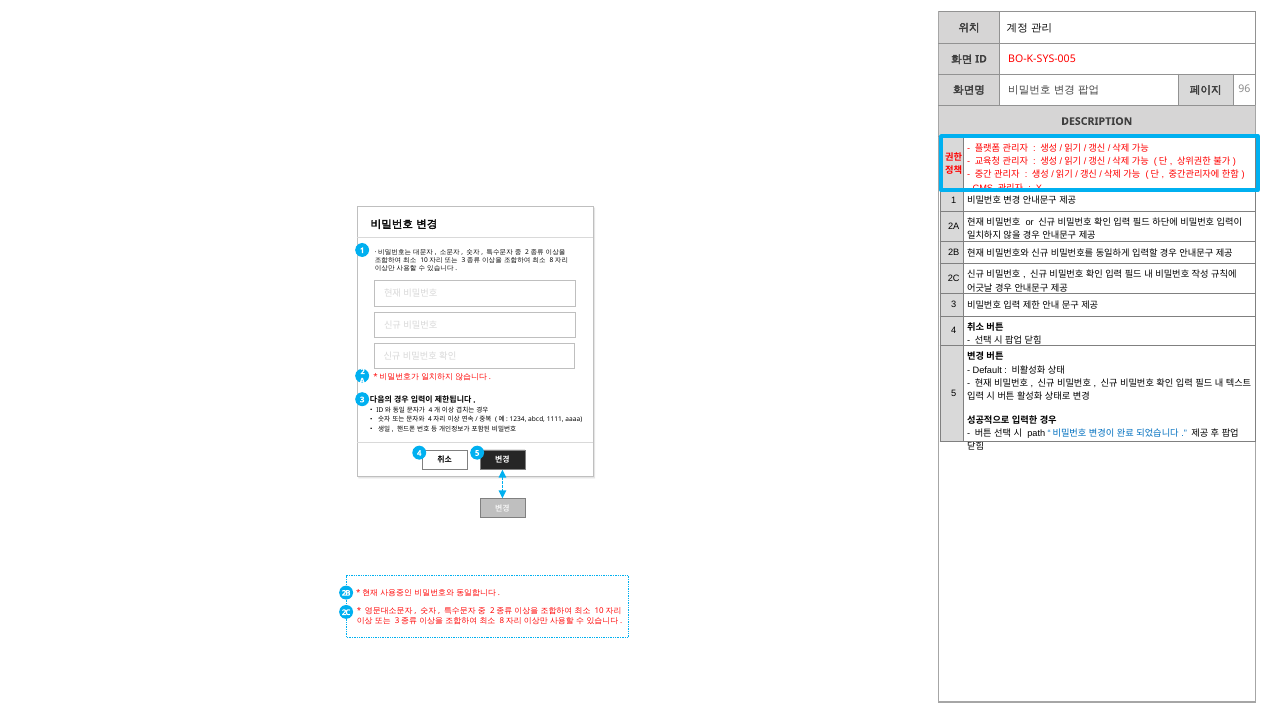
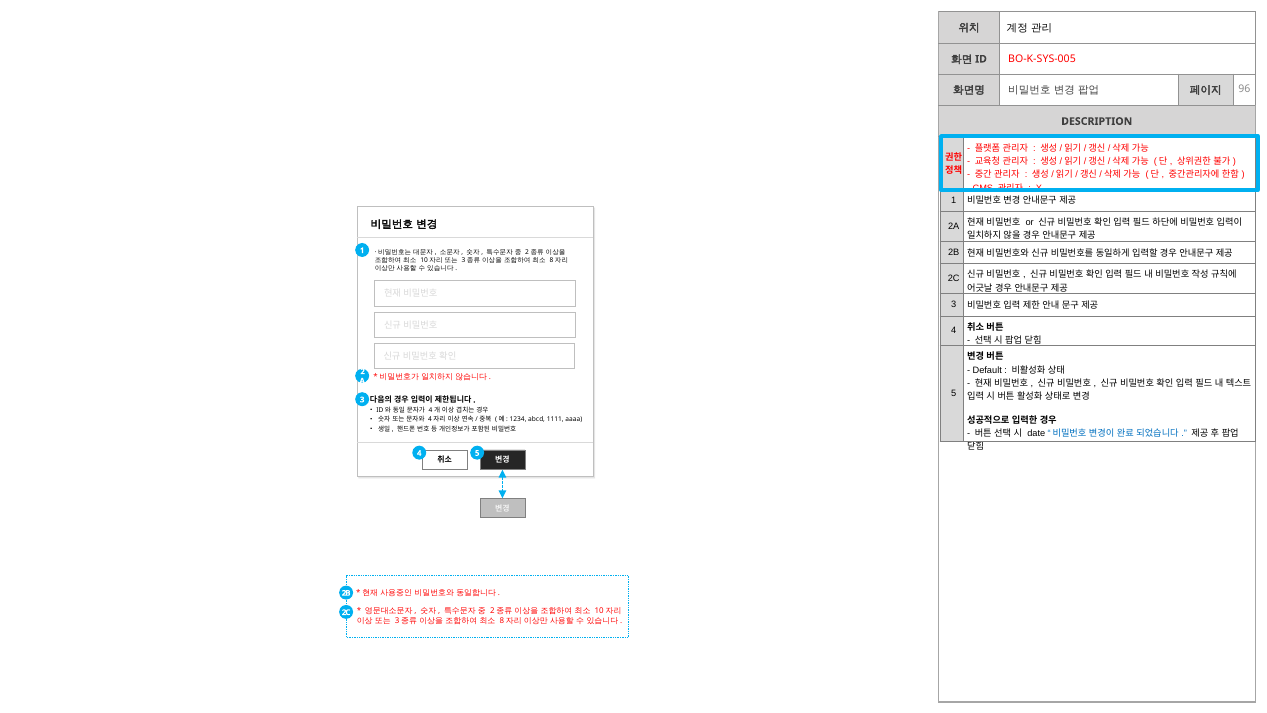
path: path -> date
